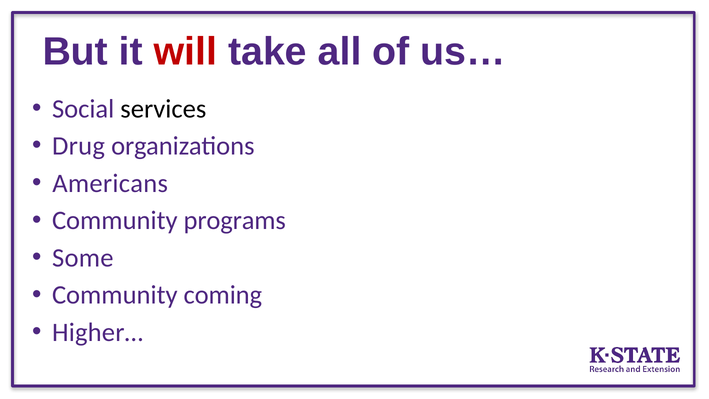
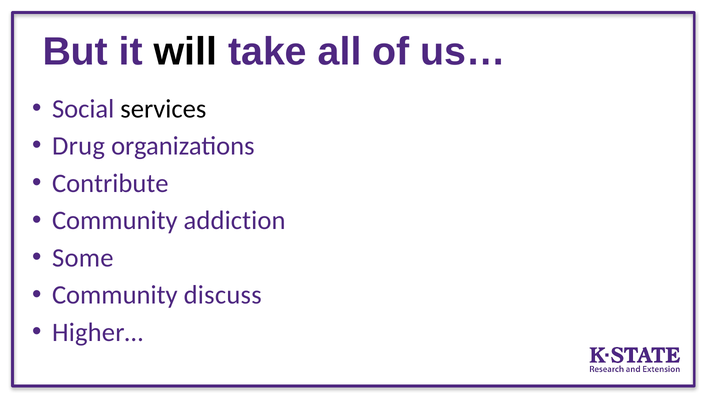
will colour: red -> black
Americans: Americans -> Contribute
programs: programs -> addiction
coming: coming -> discuss
